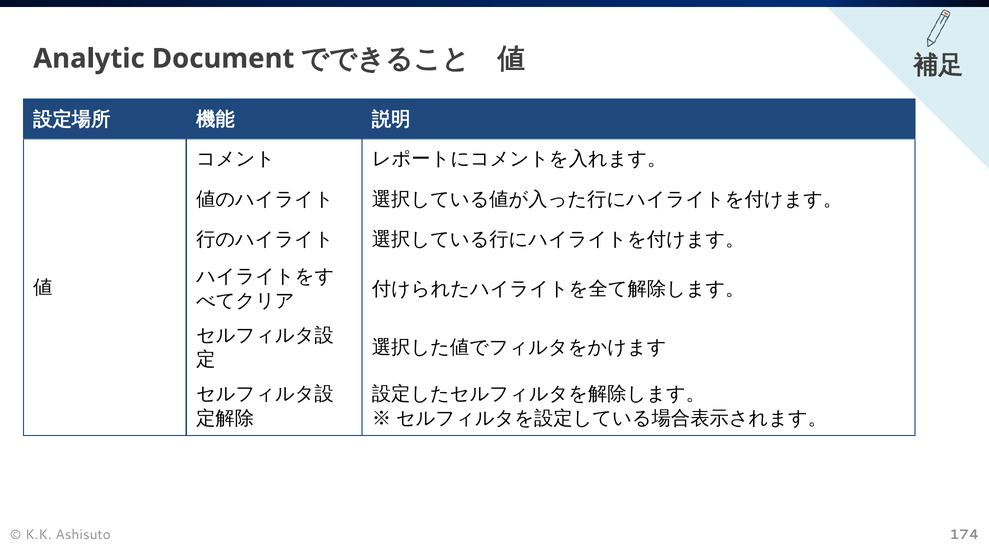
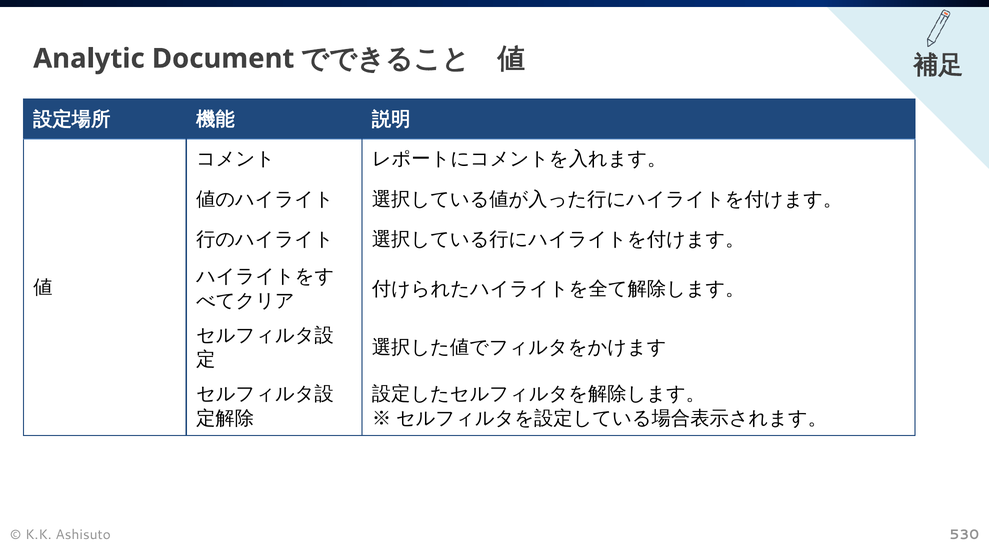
174: 174 -> 530
